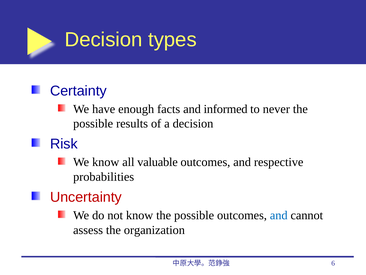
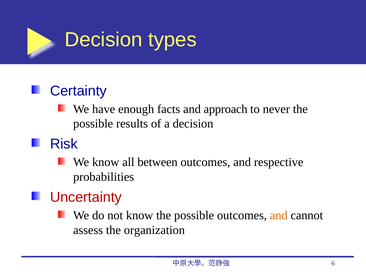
informed: informed -> approach
valuable: valuable -> between
and at (279, 215) colour: blue -> orange
